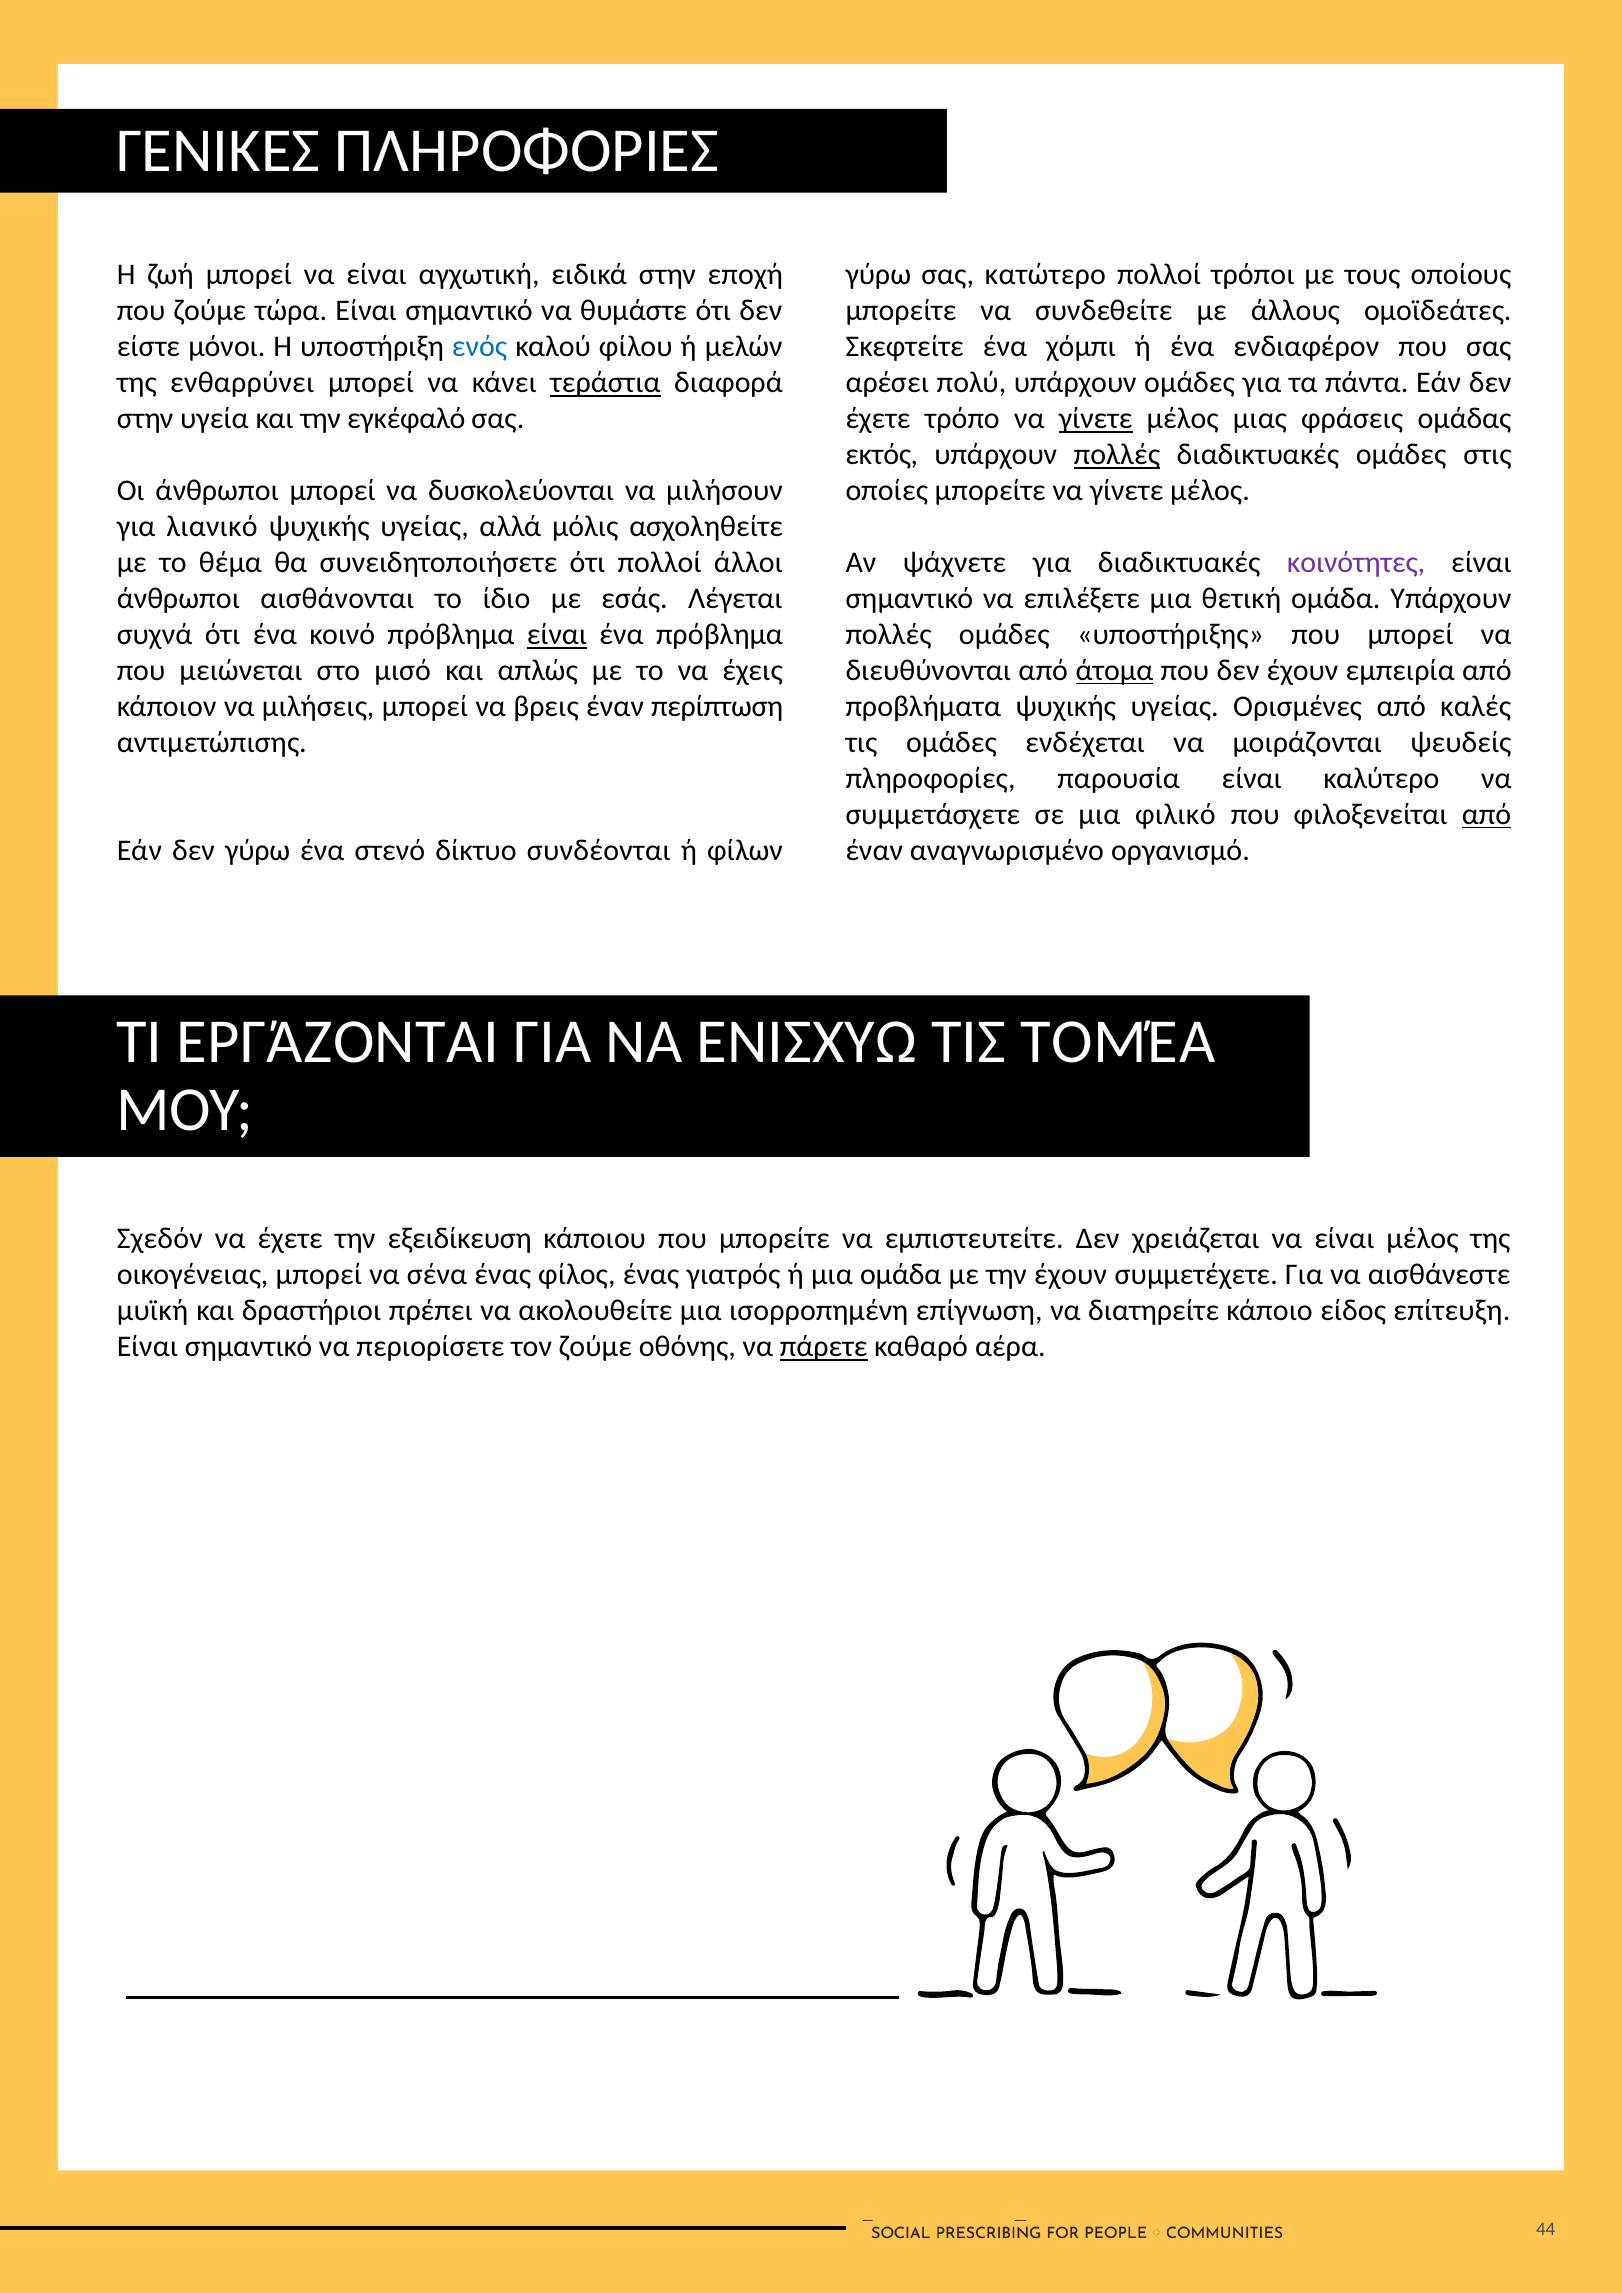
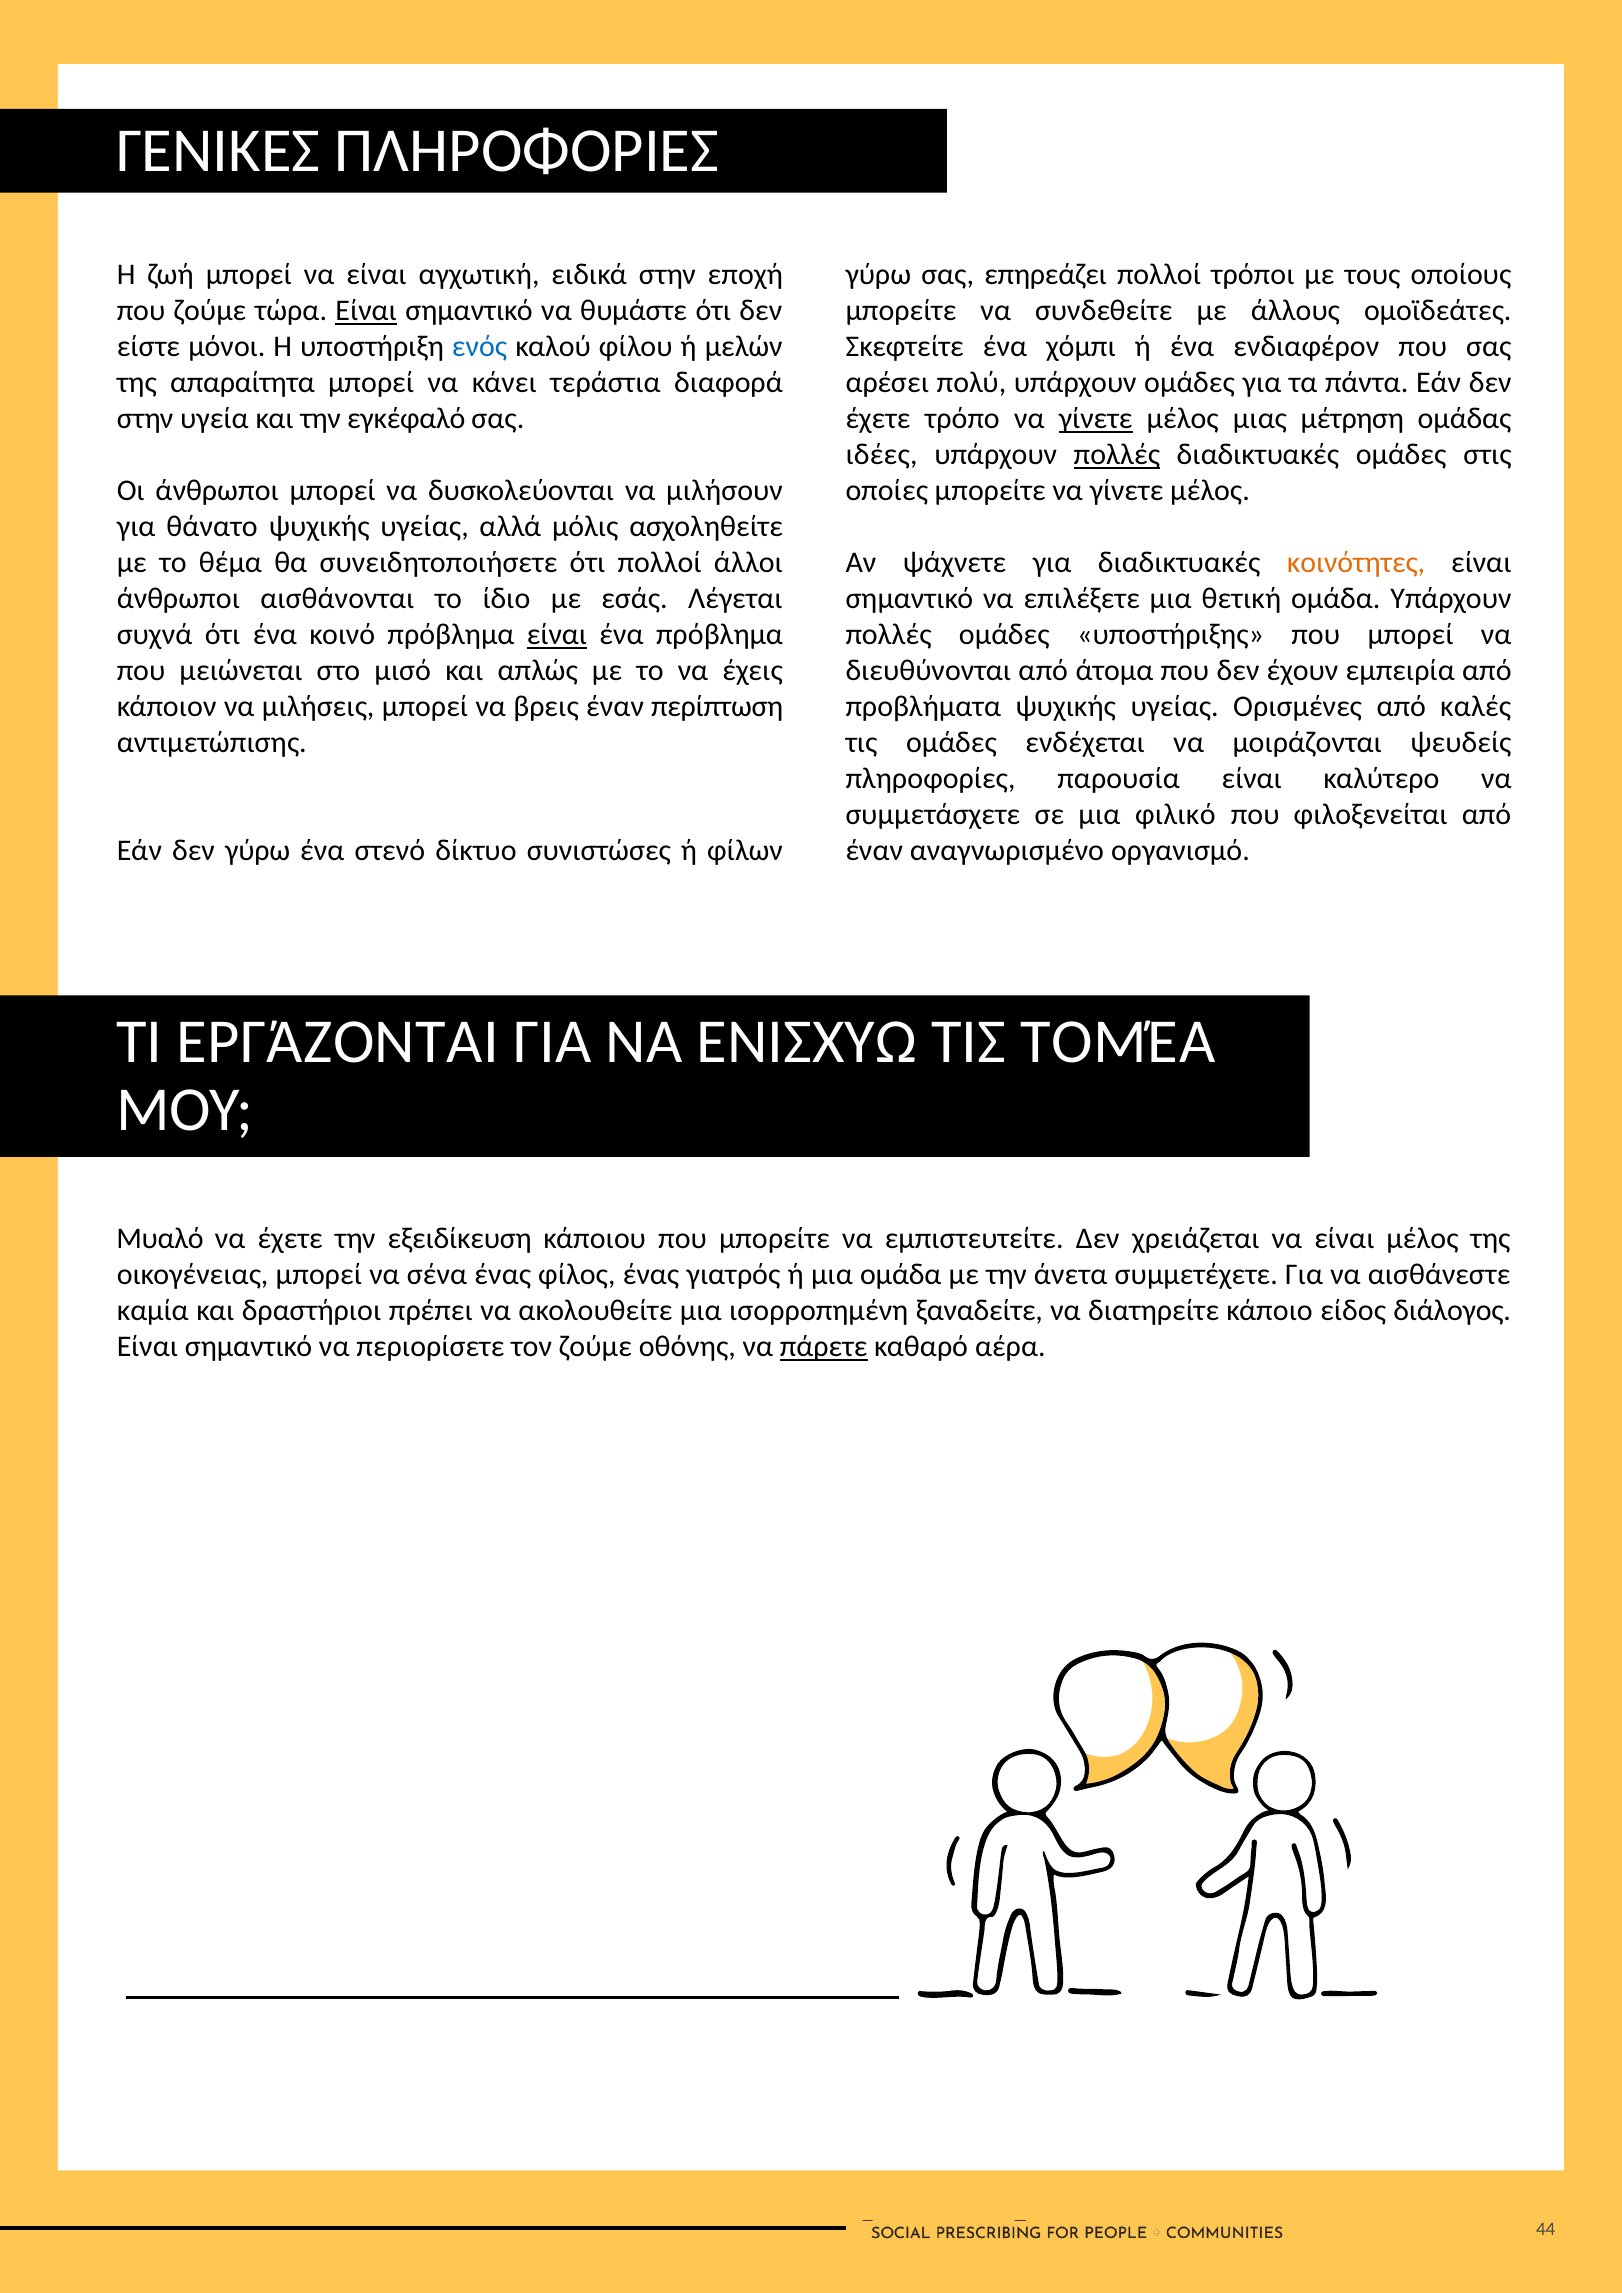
κατώτερο: κατώτερο -> επηρεάζει
Είναι at (366, 311) underline: none -> present
ενθαρρύνει: ενθαρρύνει -> απαραίτητα
τεράστια underline: present -> none
φράσεις: φράσεις -> μέτρηση
εκτός: εκτός -> ιδέες
λιανικό: λιανικό -> θάνατο
κοινότητες colour: purple -> orange
άτομα underline: present -> none
από at (1487, 815) underline: present -> none
συνδέονται: συνδέονται -> συνιστώσες
Σχεδόν: Σχεδόν -> Μυαλό
την έχουν: έχουν -> άνετα
μυϊκή: μυϊκή -> καμία
επίγνωση: επίγνωση -> ξαναδείτε
επίτευξη: επίτευξη -> διάλογος
